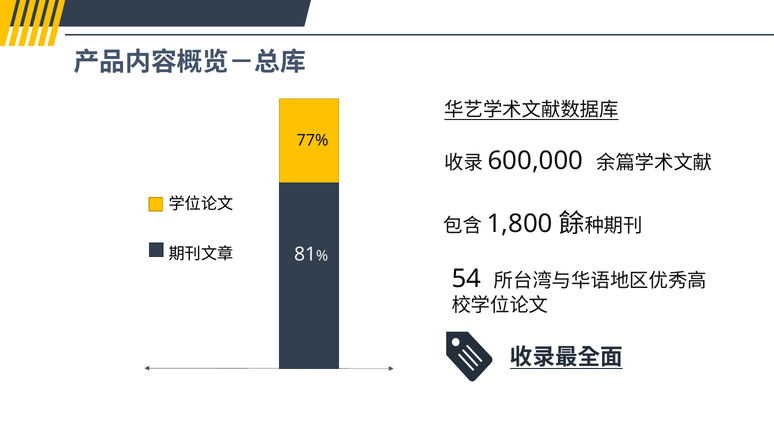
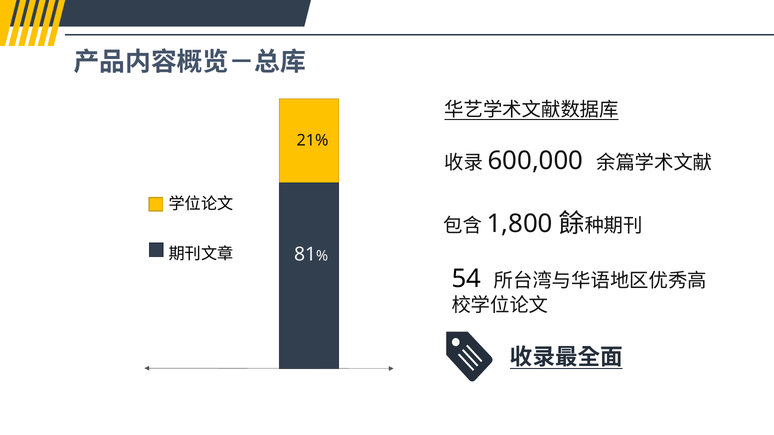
77%: 77% -> 21%
